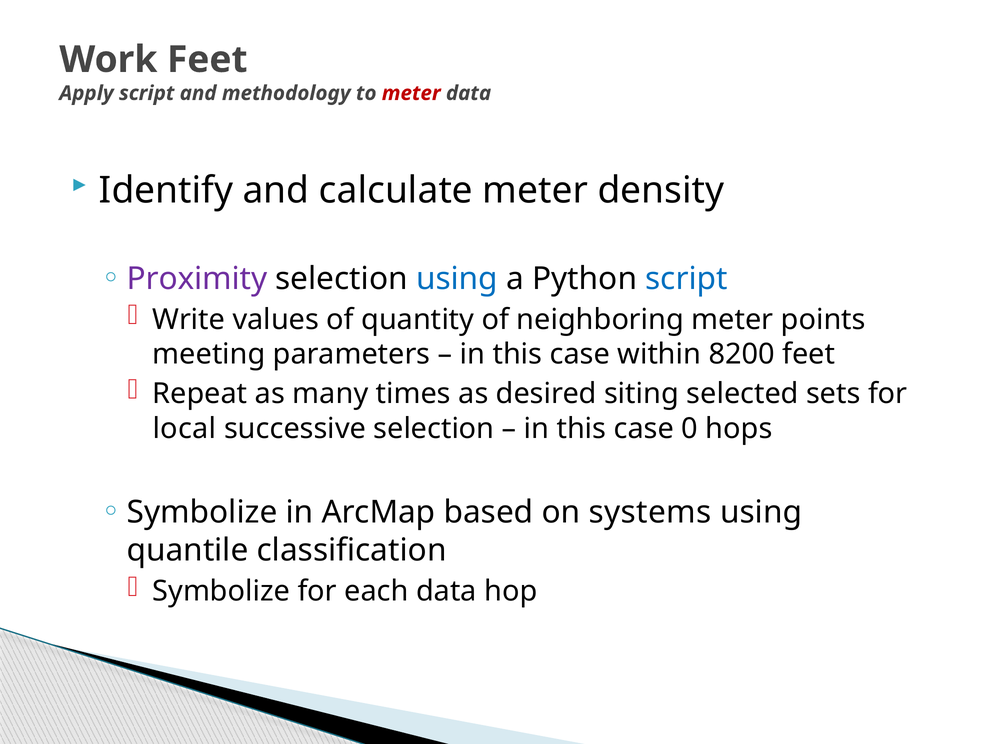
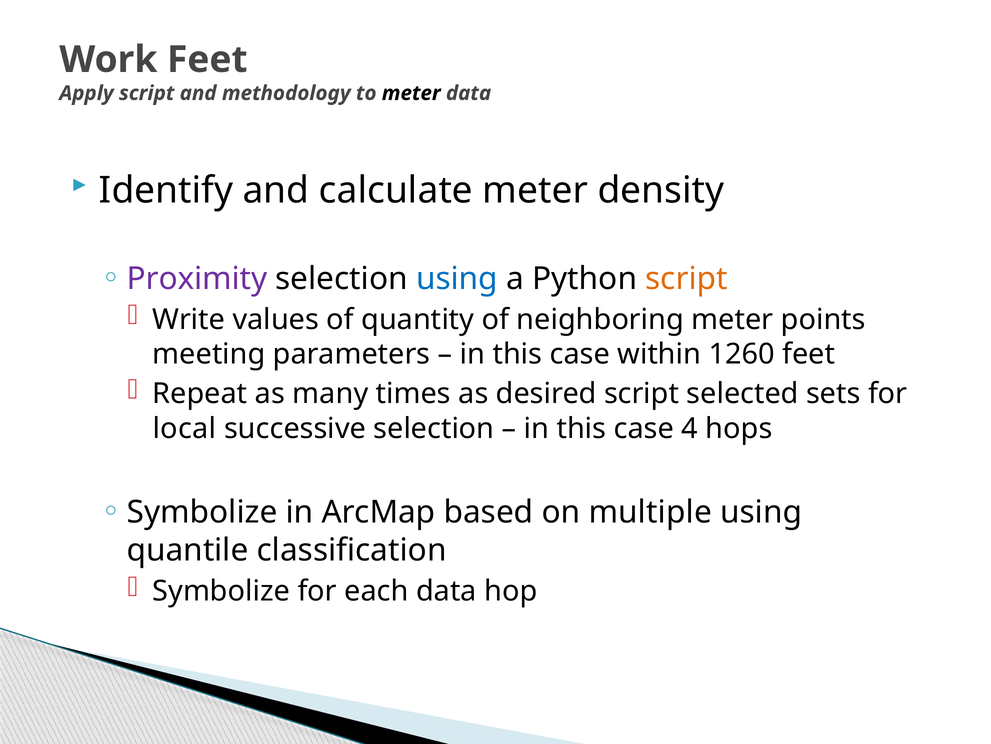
meter at (411, 93) colour: red -> black
script at (687, 278) colour: blue -> orange
8200: 8200 -> 1260
desired siting: siting -> script
0: 0 -> 4
systems: systems -> multiple
